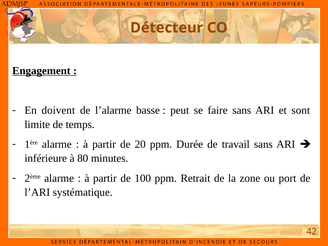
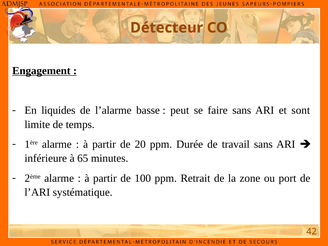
doivent: doivent -> liquides
80: 80 -> 65
